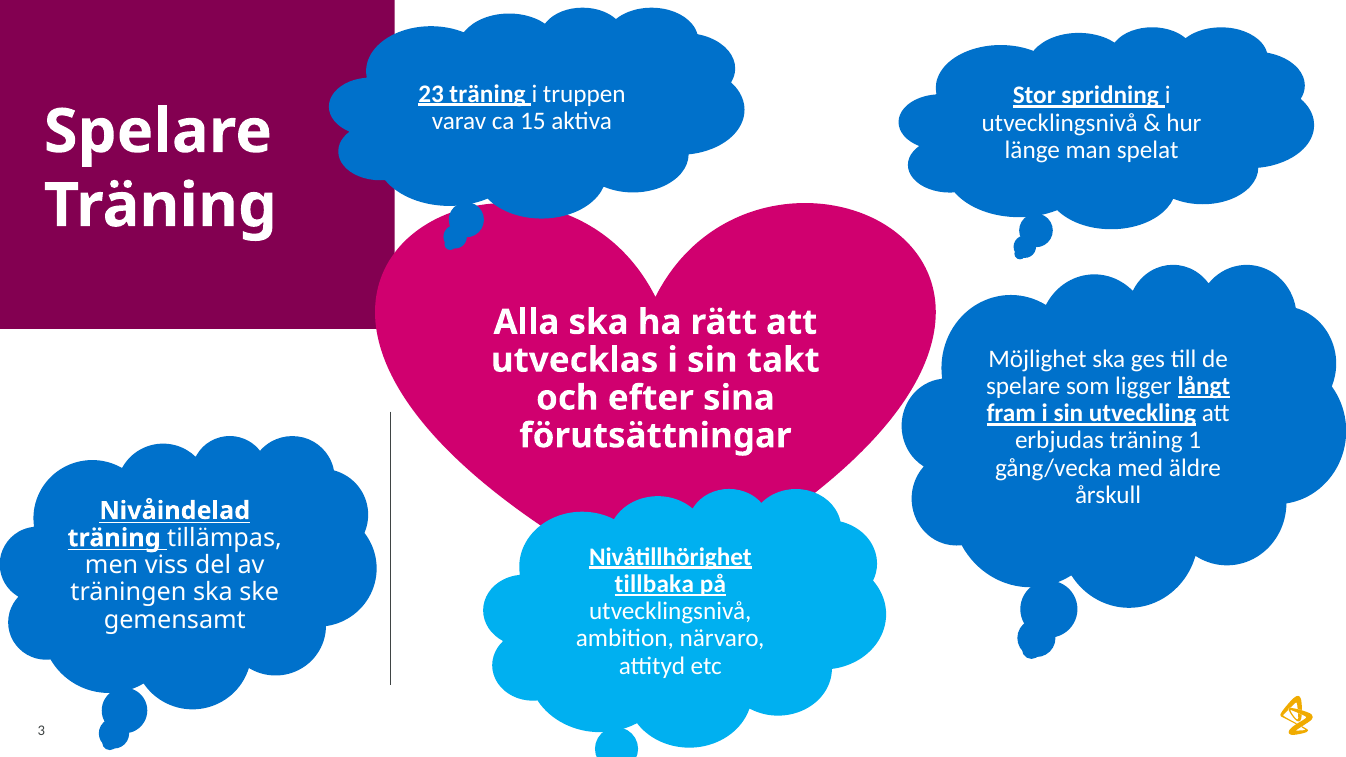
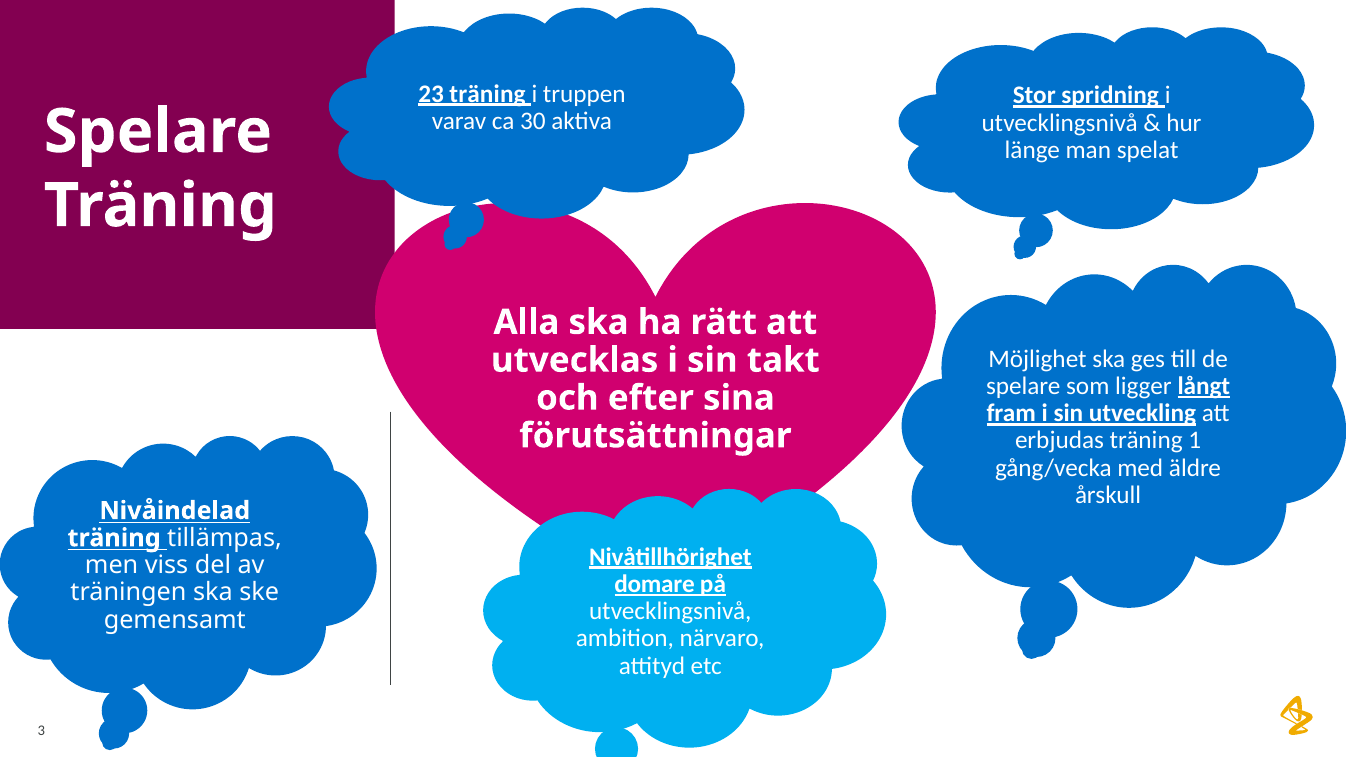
15: 15 -> 30
tillbaka: tillbaka -> domare
